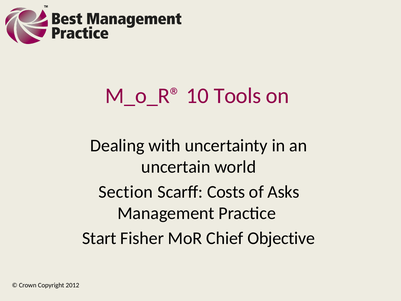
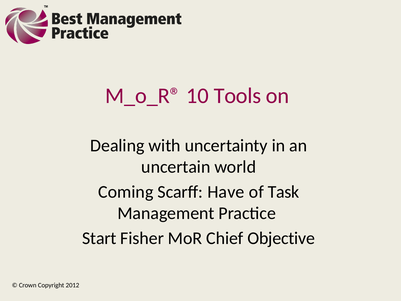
Section: Section -> Coming
Costs: Costs -> Have
Asks: Asks -> Task
